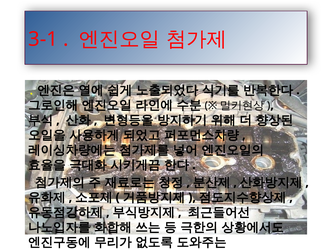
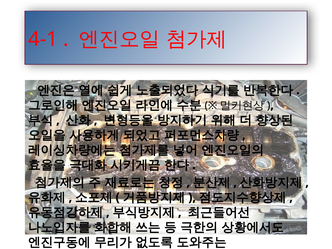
3-1: 3-1 -> 4-1
